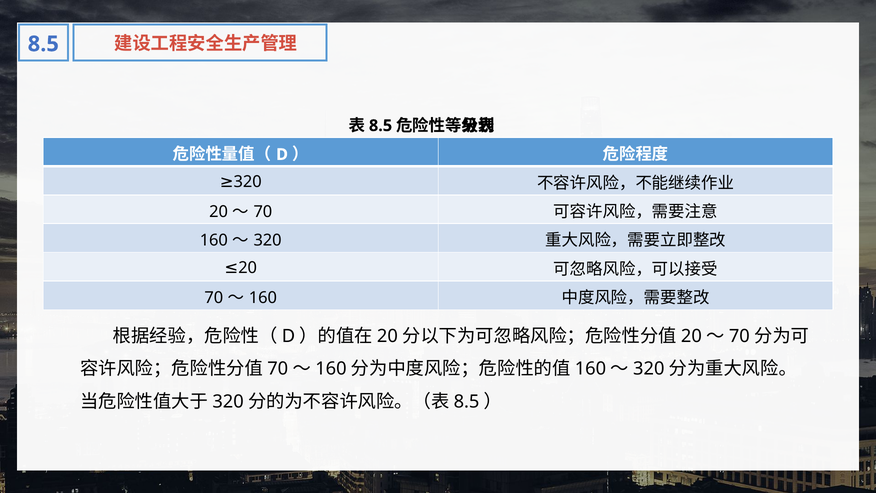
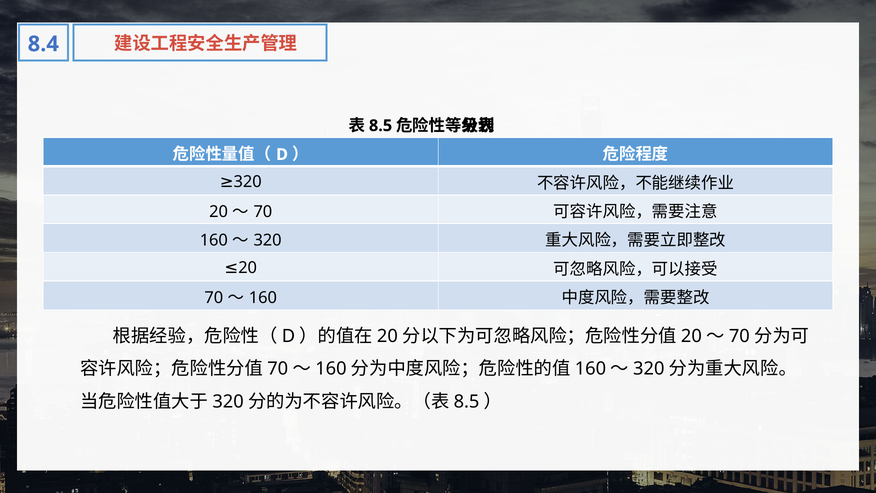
8.5 at (43, 44): 8.5 -> 8.4
